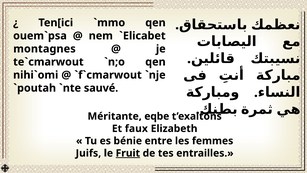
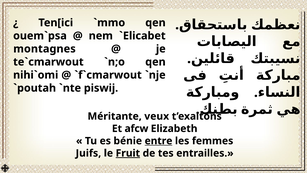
sauvé: sauvé -> piswij
eqbe: eqbe -> veux
faux: faux -> afcw
entre underline: none -> present
